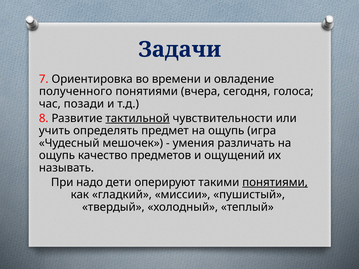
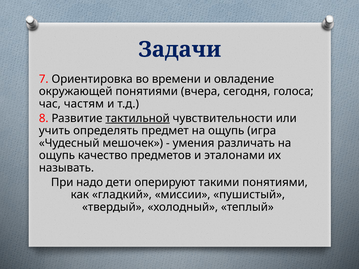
полученного: полученного -> окружающей
позади: позади -> частям
ощущений: ощущений -> эталонами
понятиями at (275, 182) underline: present -> none
